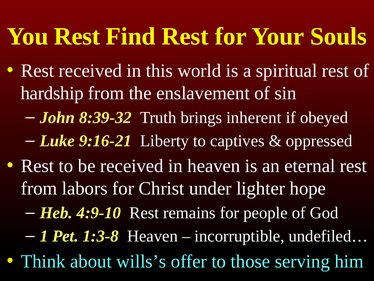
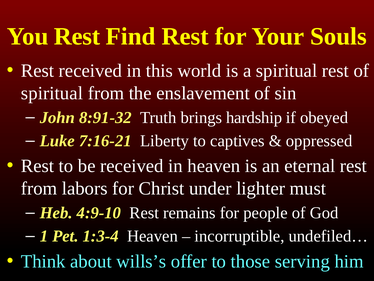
hardship at (52, 93): hardship -> spiritual
8:39-32: 8:39-32 -> 8:91-32
inherent: inherent -> hardship
9:16-21: 9:16-21 -> 7:16-21
hope: hope -> must
1:3-8: 1:3-8 -> 1:3-4
